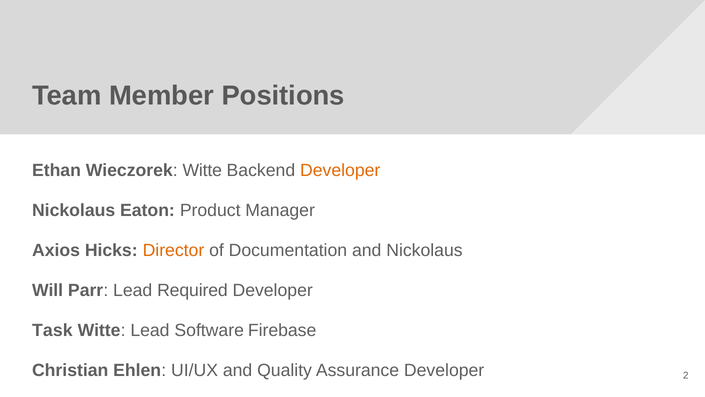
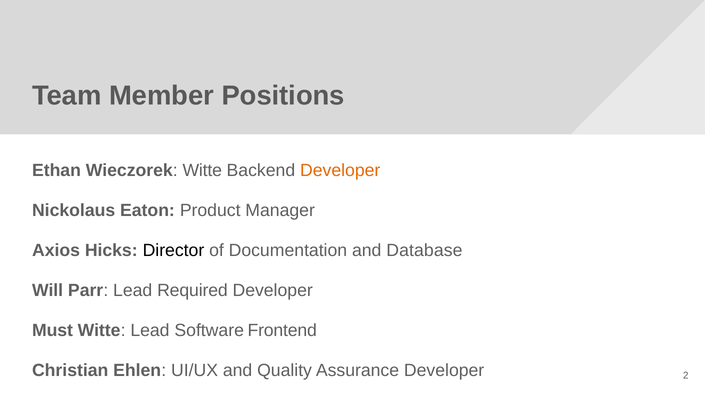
Director colour: orange -> black
and Nickolaus: Nickolaus -> Database
Task: Task -> Must
Firebase: Firebase -> Frontend
